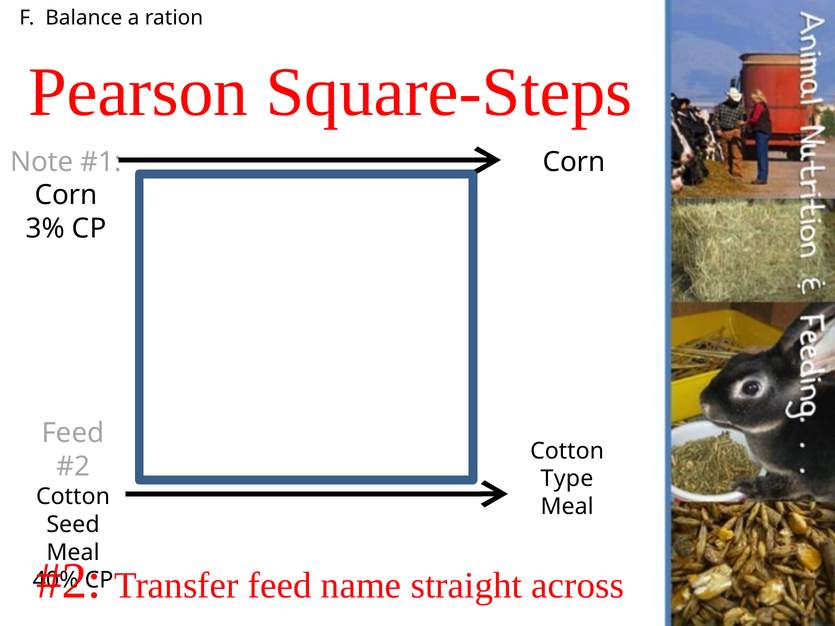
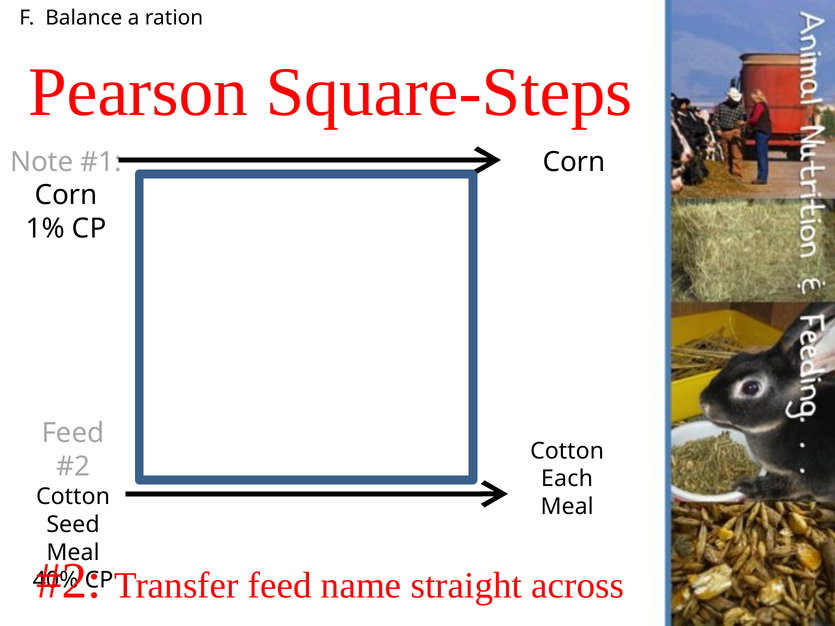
3%: 3% -> 1%
Type: Type -> Each
